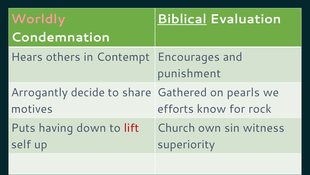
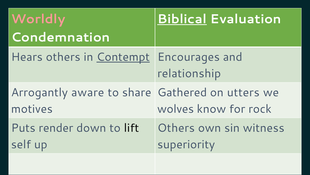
Contempt underline: none -> present
punishment: punishment -> relationship
decide: decide -> aware
pearls: pearls -> utters
efforts: efforts -> wolves
having: having -> render
lift colour: red -> black
Church at (176, 127): Church -> Others
